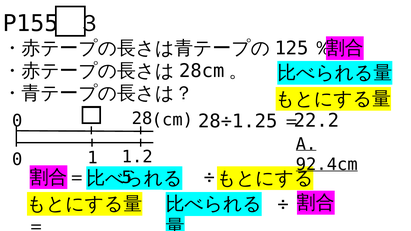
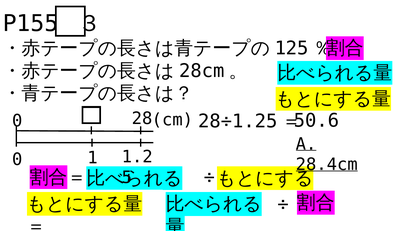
22.2: 22.2 -> 50.6
92.4cm: 92.4cm -> 28.4cm
